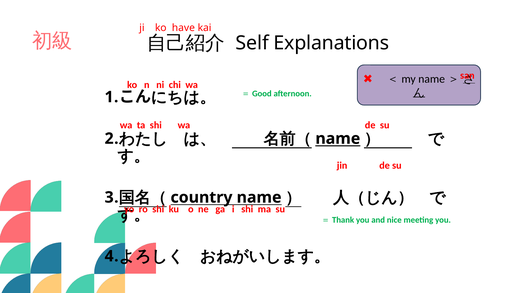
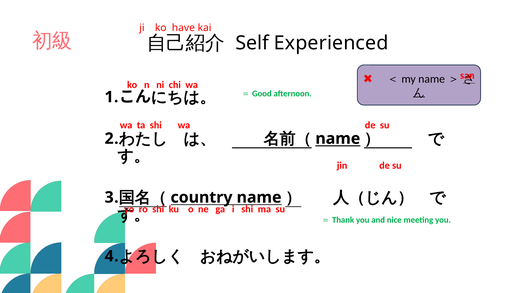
Explanations: Explanations -> Experienced
